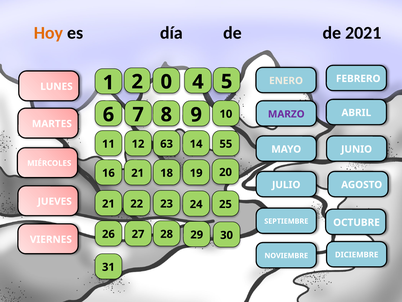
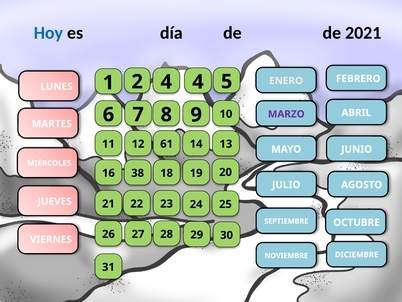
Hoy colour: orange -> blue
2 0: 0 -> 4
63: 63 -> 61
55: 55 -> 13
16 21: 21 -> 38
